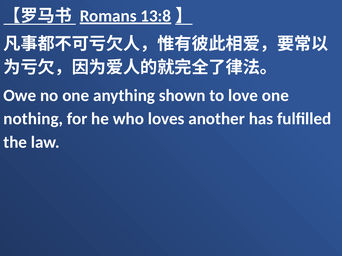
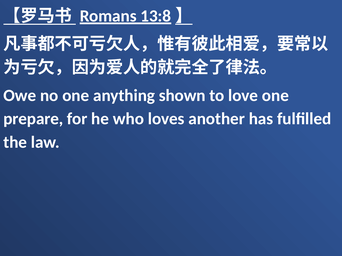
nothing: nothing -> prepare
